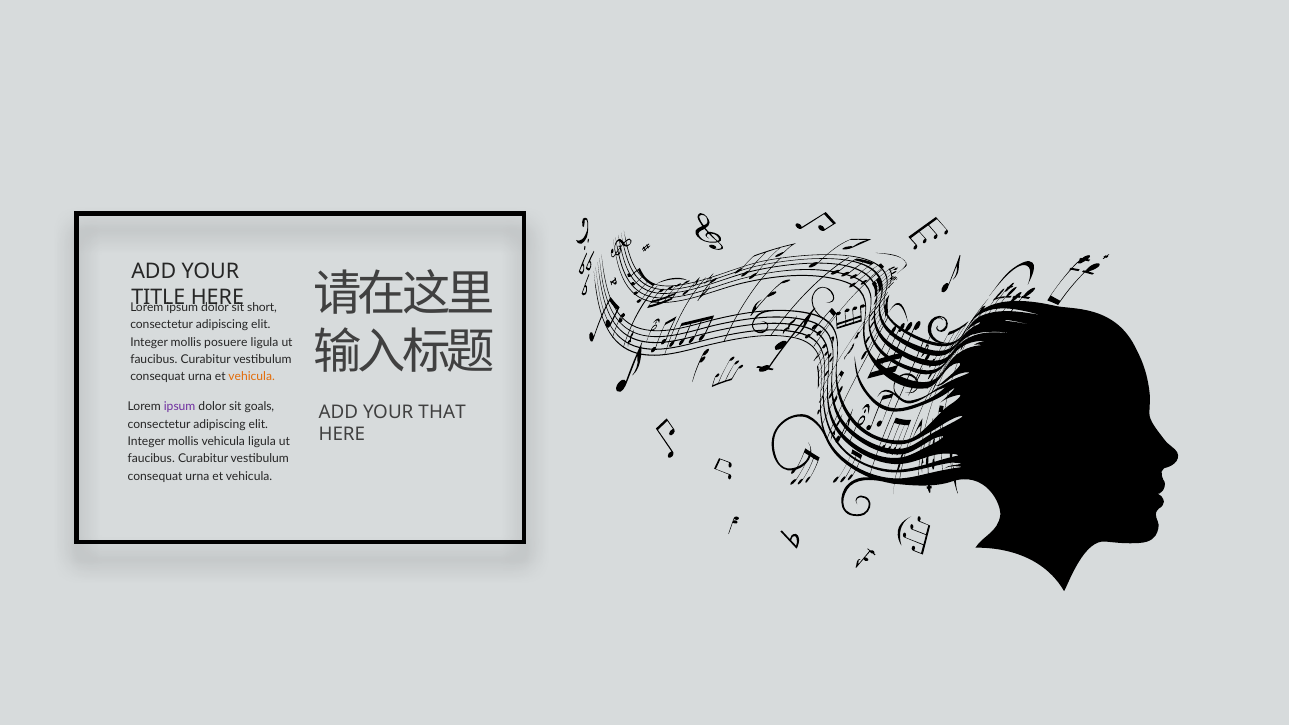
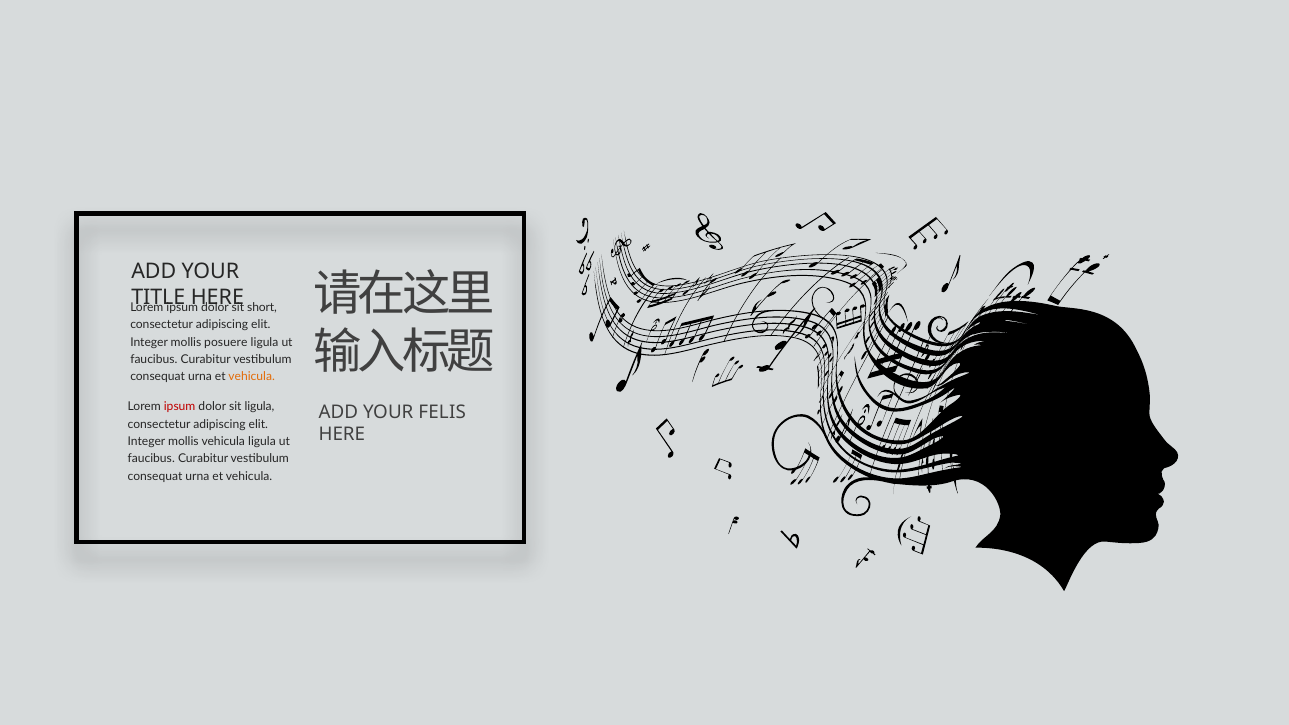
ipsum at (180, 407) colour: purple -> red
sit goals: goals -> ligula
THAT: THAT -> FELIS
